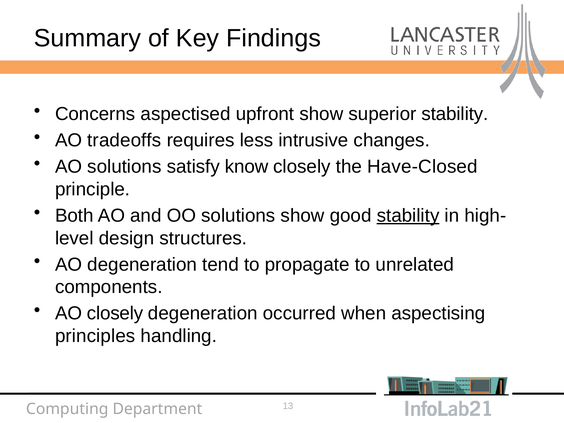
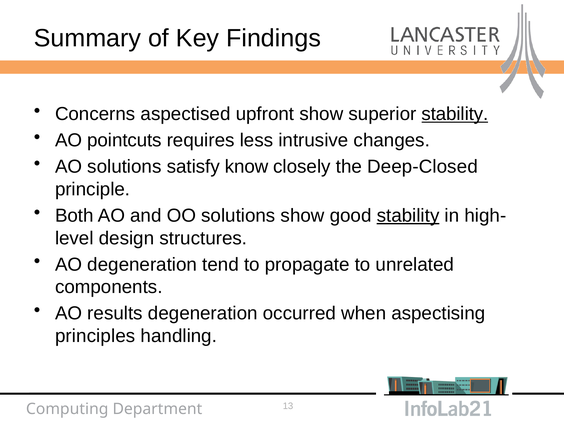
stability at (455, 114) underline: none -> present
tradeoffs: tradeoffs -> pointcuts
Have-Closed: Have-Closed -> Deep-Closed
AO closely: closely -> results
